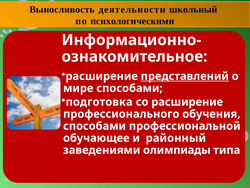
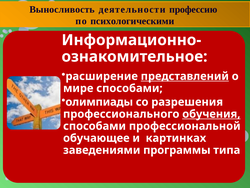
школьный: школьный -> профессию
подготовка: подготовка -> олимпиады
со расширение: расширение -> разрешения
обучения underline: none -> present
районный: районный -> картинках
олимпиады: олимпиады -> программы
